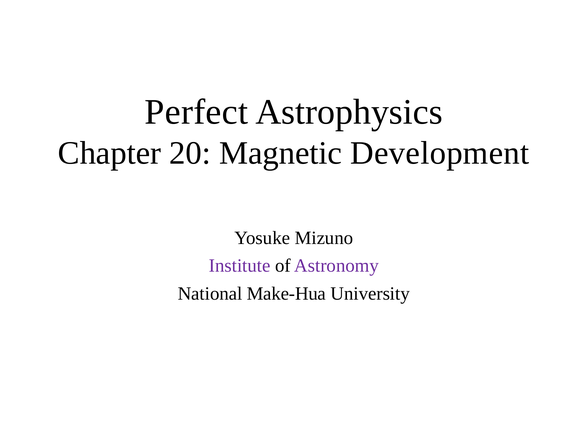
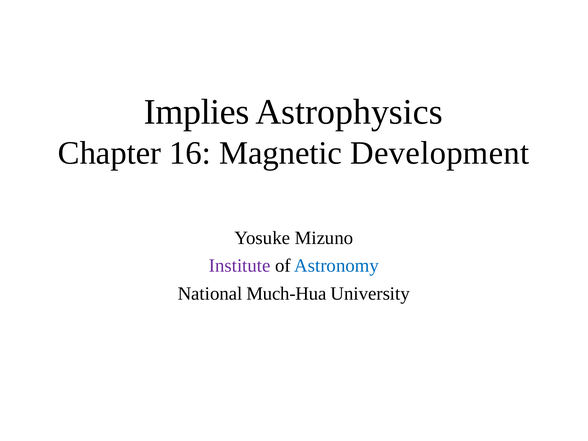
Perfect: Perfect -> Implies
20: 20 -> 16
Astronomy colour: purple -> blue
Make-Hua: Make-Hua -> Much-Hua
